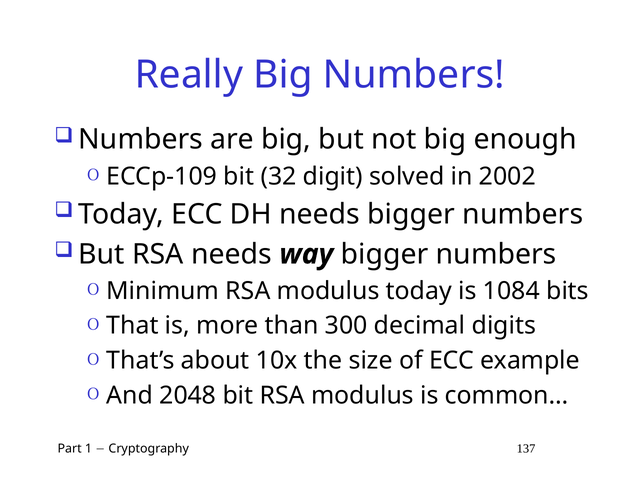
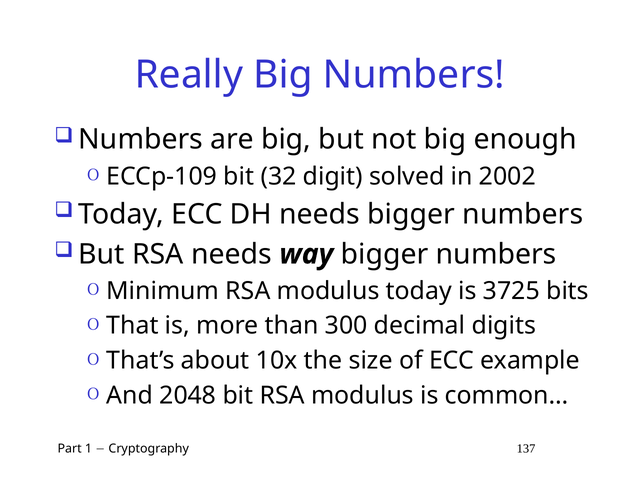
1084: 1084 -> 3725
